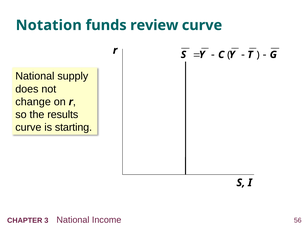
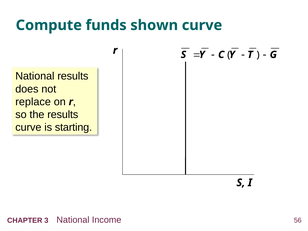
Notation: Notation -> Compute
review: review -> shown
National supply: supply -> results
change: change -> replace
